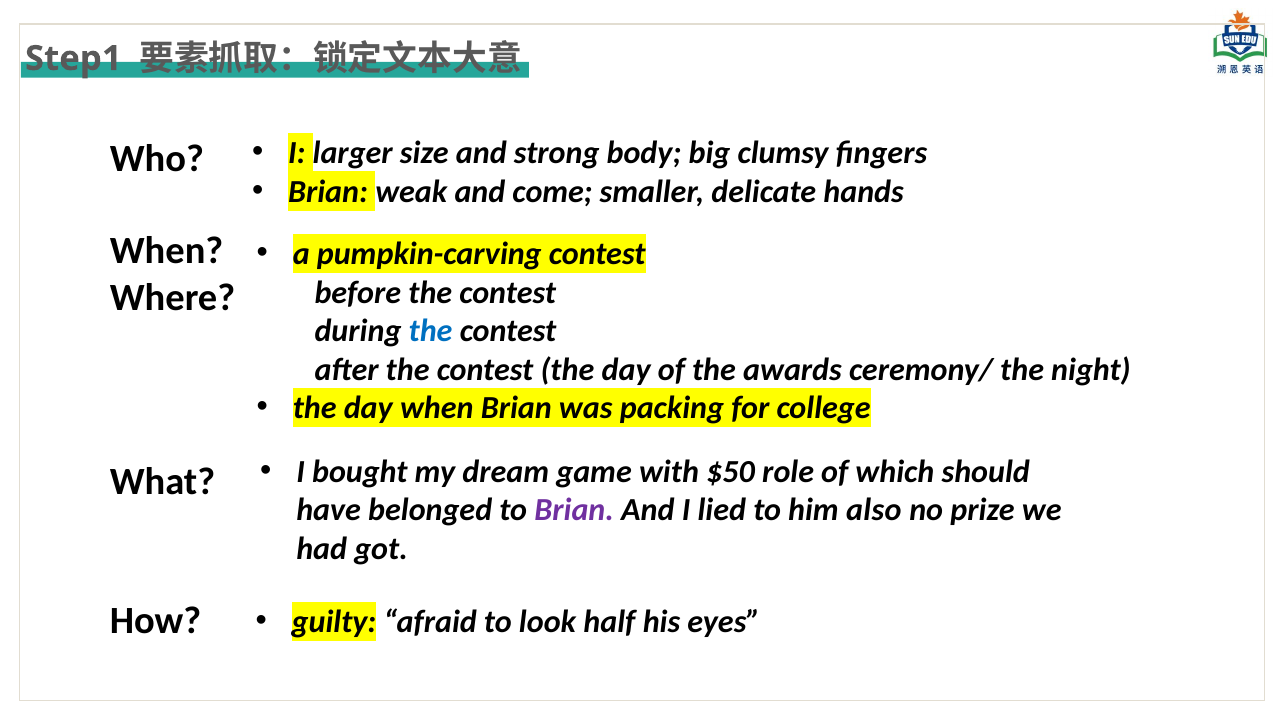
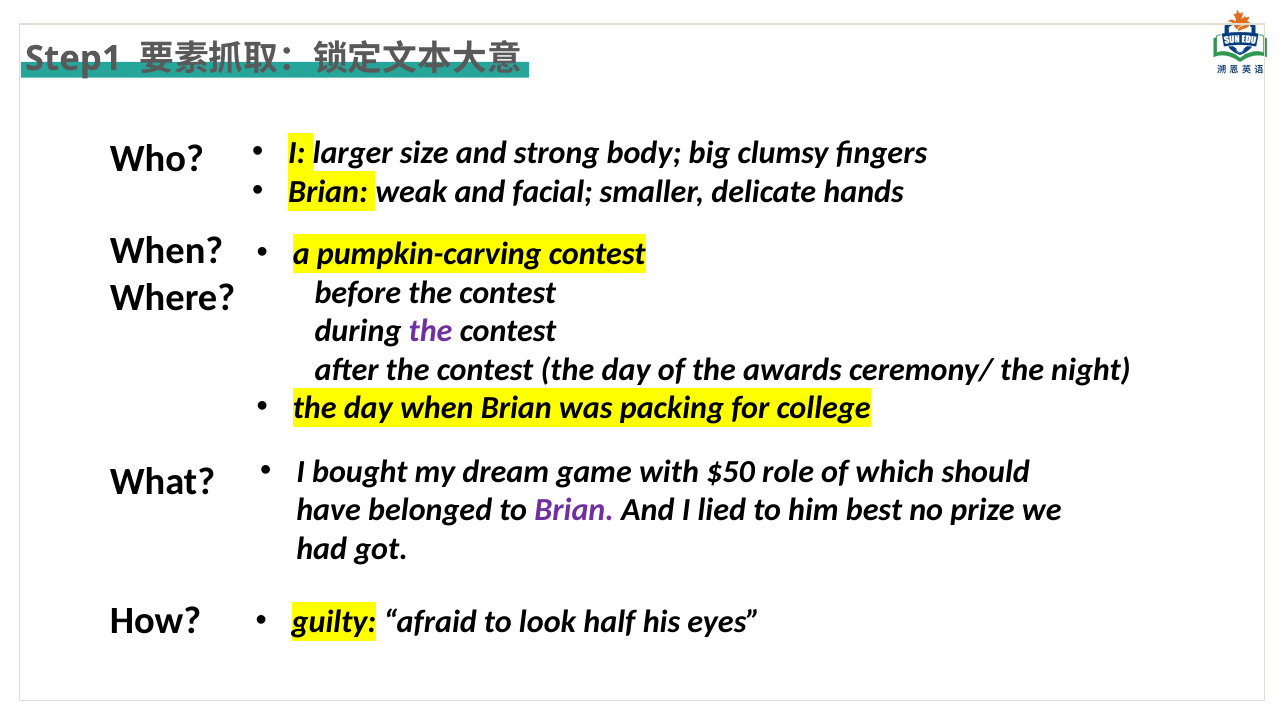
come: come -> facial
the at (431, 331) colour: blue -> purple
also: also -> best
